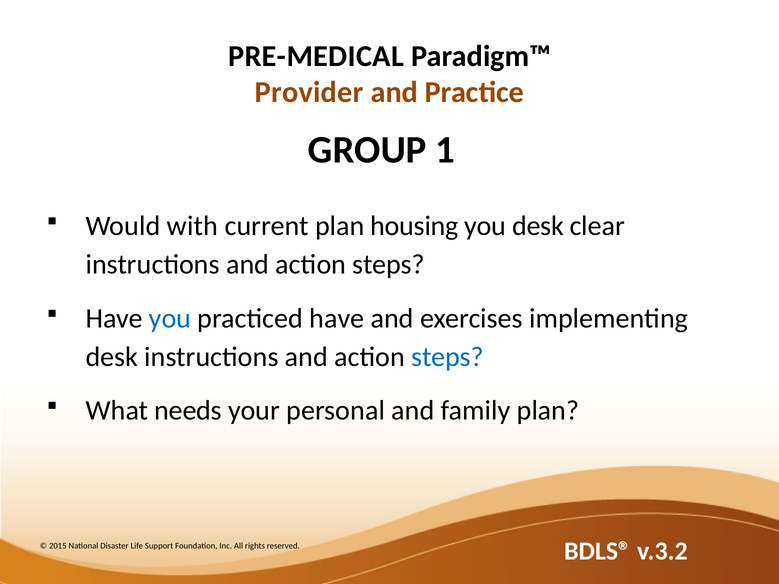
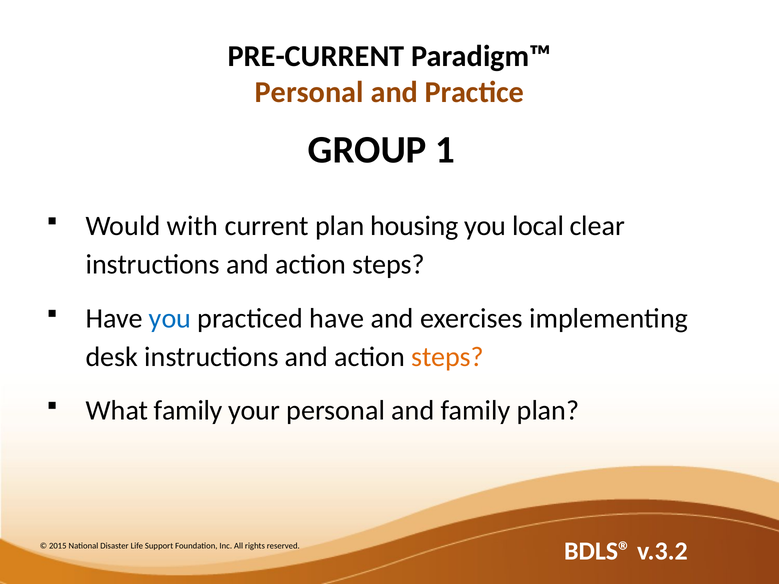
PRE-MEDICAL: PRE-MEDICAL -> PRE-CURRENT
Provider at (309, 92): Provider -> Personal
you desk: desk -> local
steps at (448, 357) colour: blue -> orange
What needs: needs -> family
